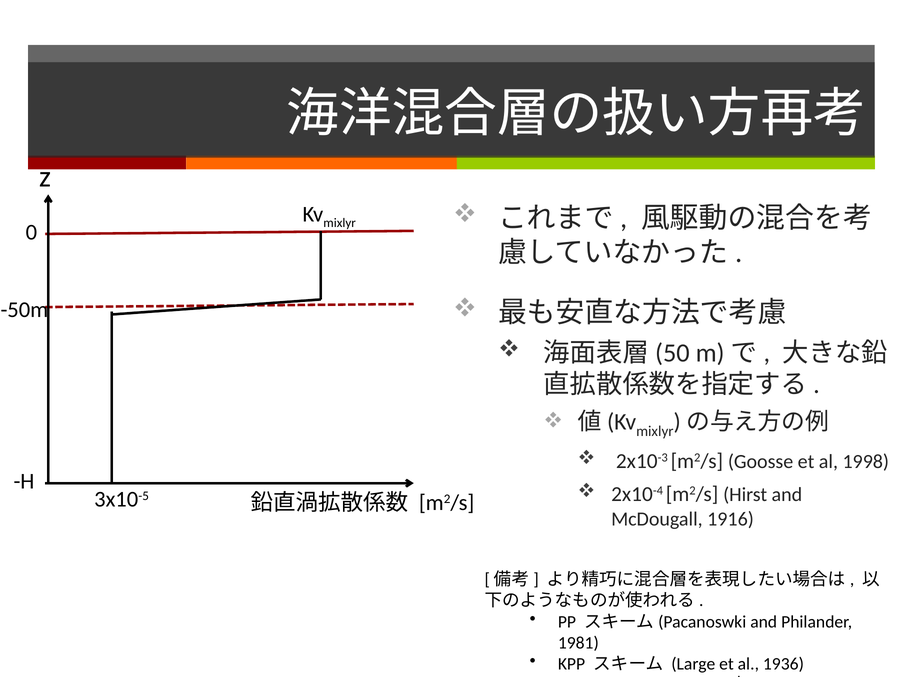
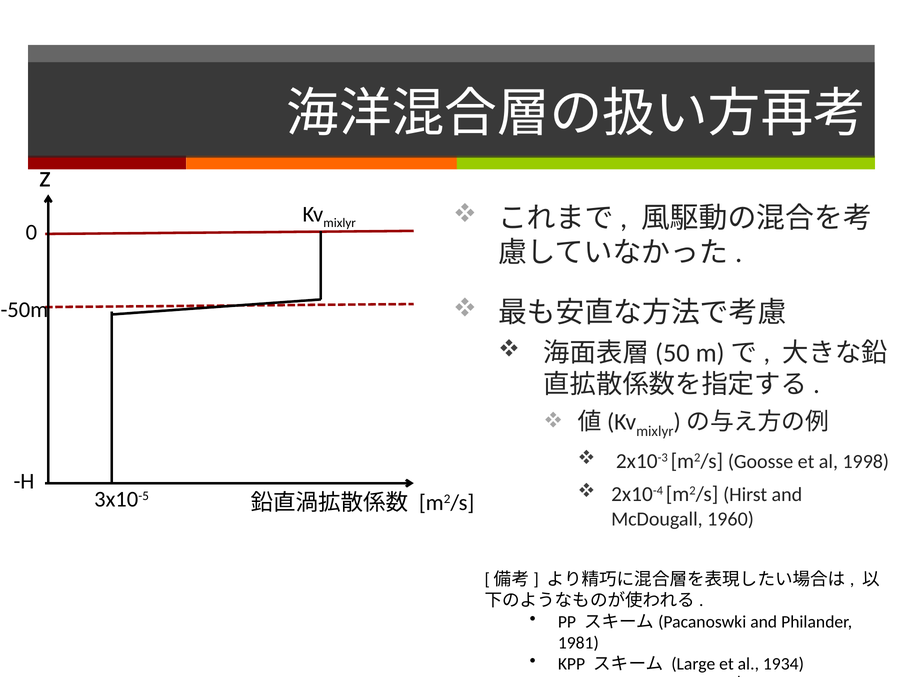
1916: 1916 -> 1960
1936: 1936 -> 1934
